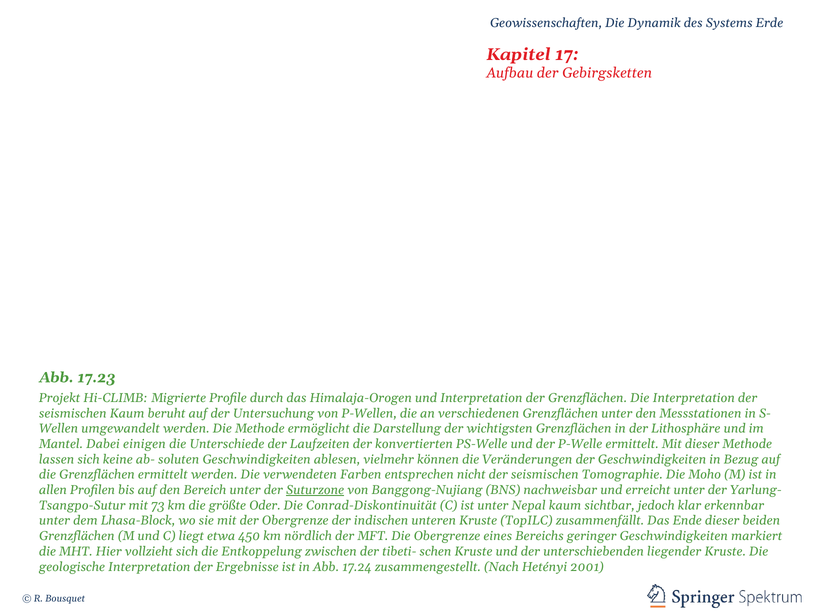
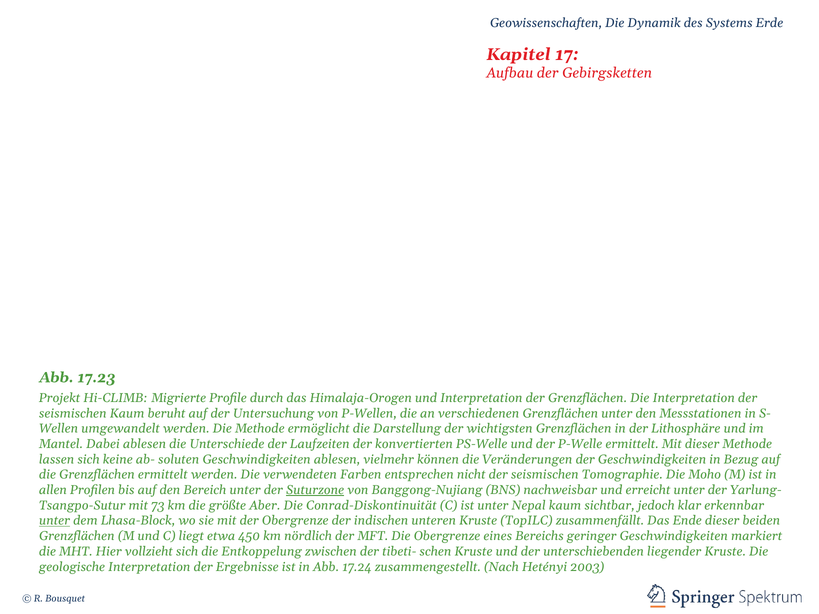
Dabei einigen: einigen -> ablesen
Oder: Oder -> Aber
unter at (55, 521) underline: none -> present
2001: 2001 -> 2003
